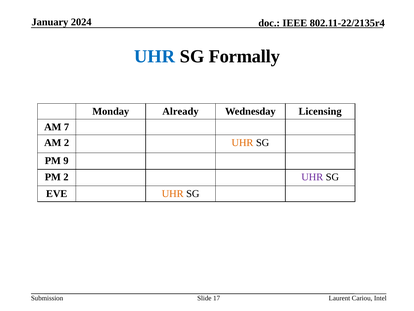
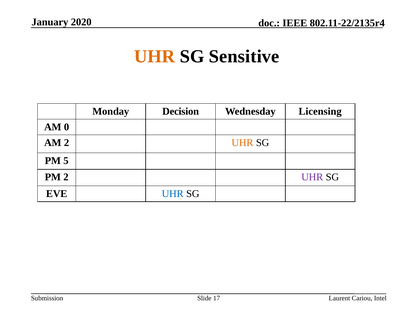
2024: 2024 -> 2020
UHR at (155, 56) colour: blue -> orange
Formally: Formally -> Sensitive
Already: Already -> Decision
7: 7 -> 0
9: 9 -> 5
UHR at (173, 193) colour: orange -> blue
